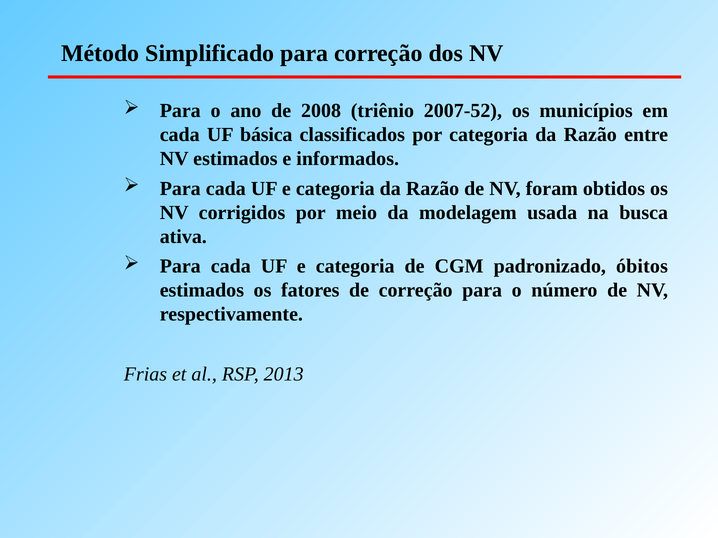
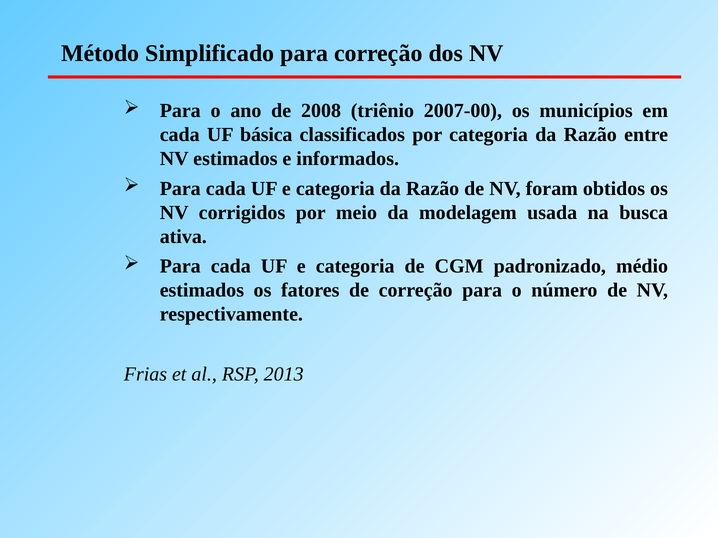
2007-52: 2007-52 -> 2007-00
óbitos: óbitos -> médio
